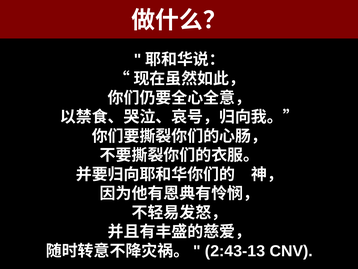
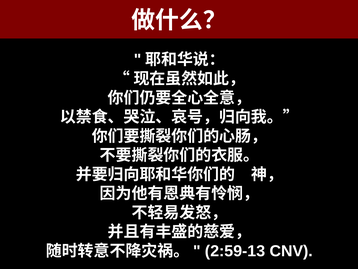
2:43-13: 2:43-13 -> 2:59-13
